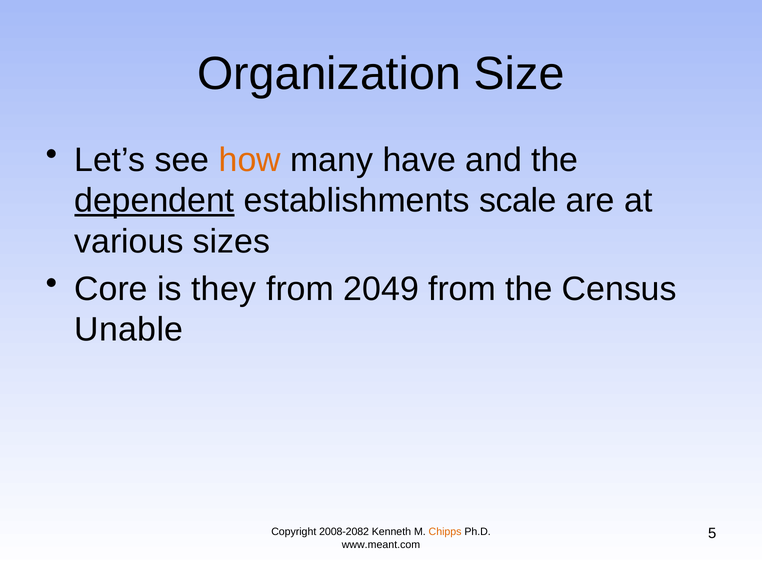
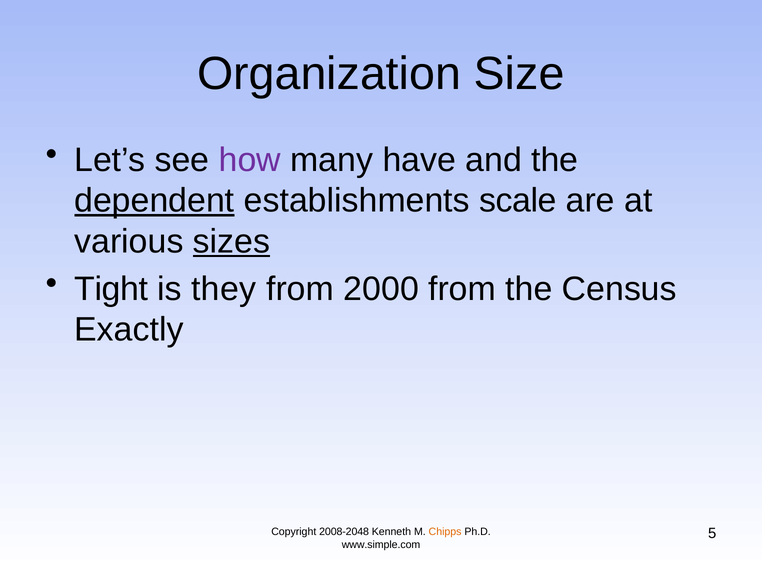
how colour: orange -> purple
sizes underline: none -> present
Core: Core -> Tight
2049: 2049 -> 2000
Unable: Unable -> Exactly
2008-2082: 2008-2082 -> 2008-2048
www.meant.com: www.meant.com -> www.simple.com
